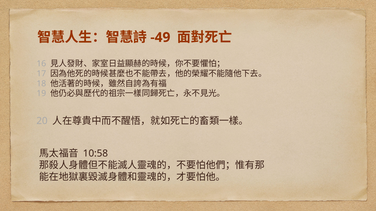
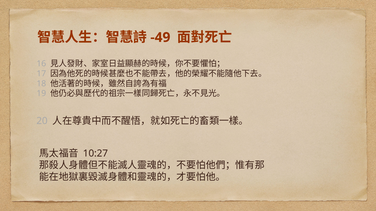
10:58: 10:58 -> 10:27
